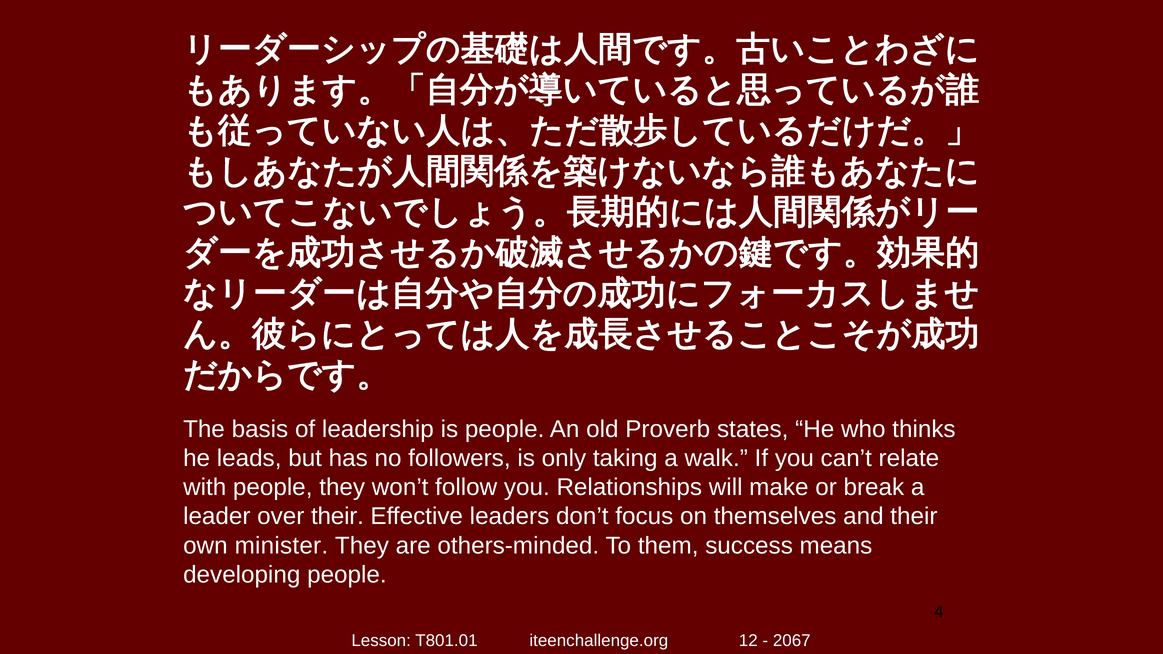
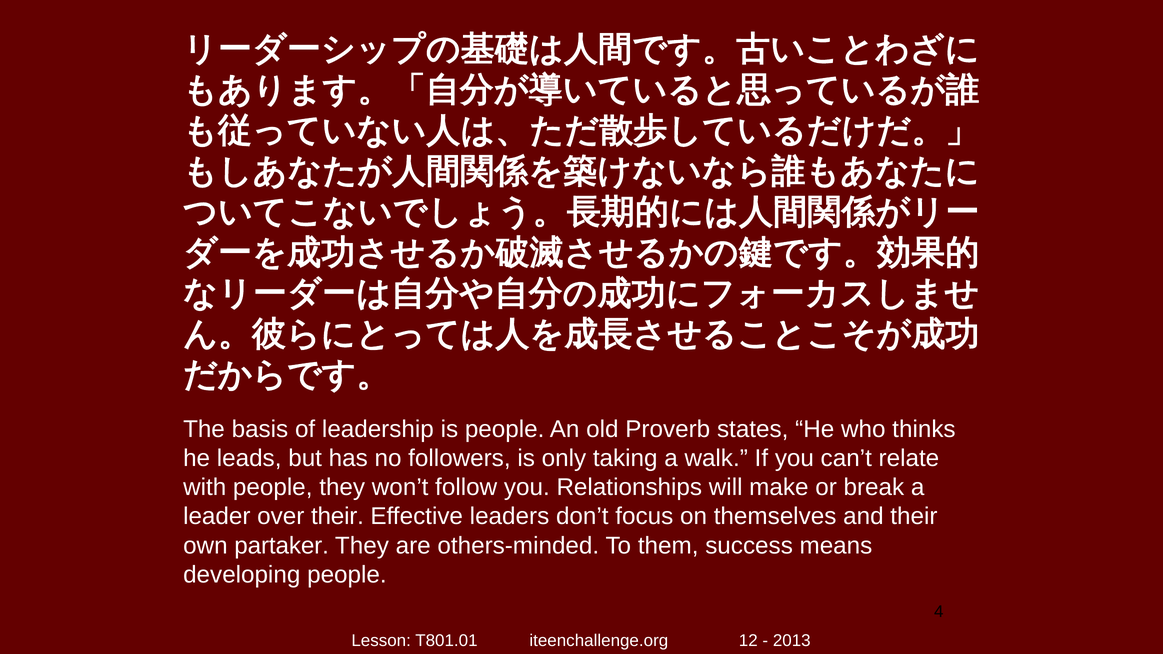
minister: minister -> partaker
2067: 2067 -> 2013
